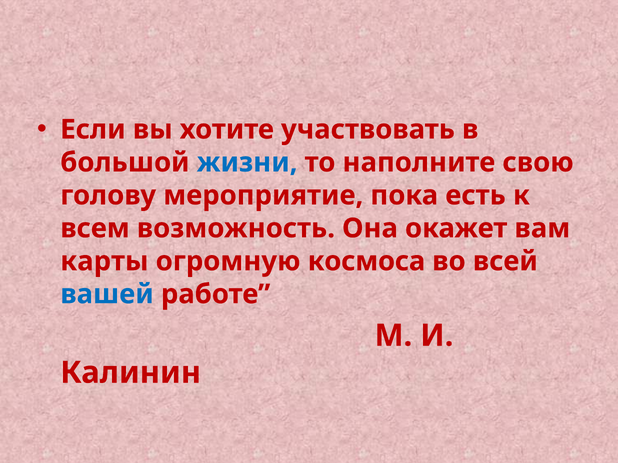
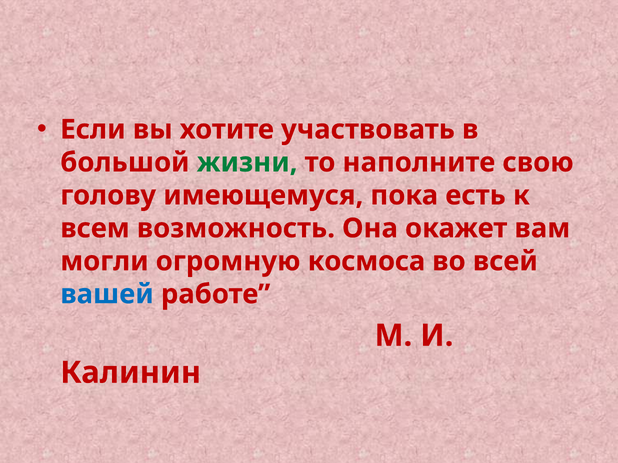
жизни colour: blue -> green
мероприятие: мероприятие -> имеющемуся
карты: карты -> могли
